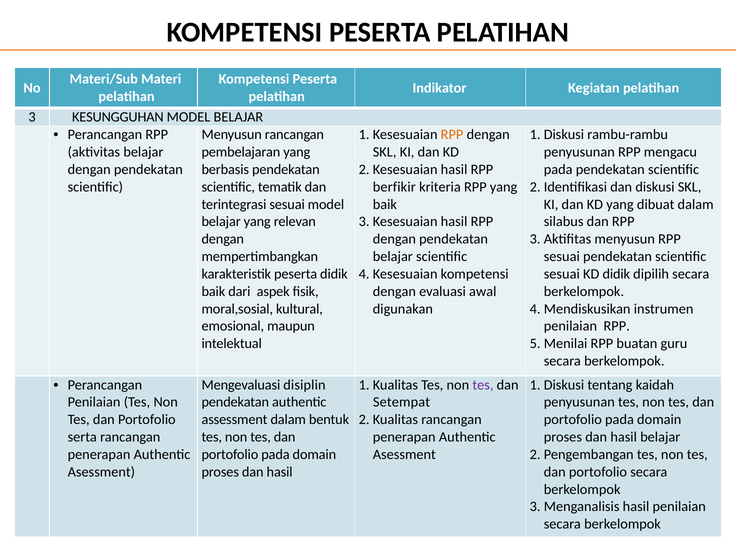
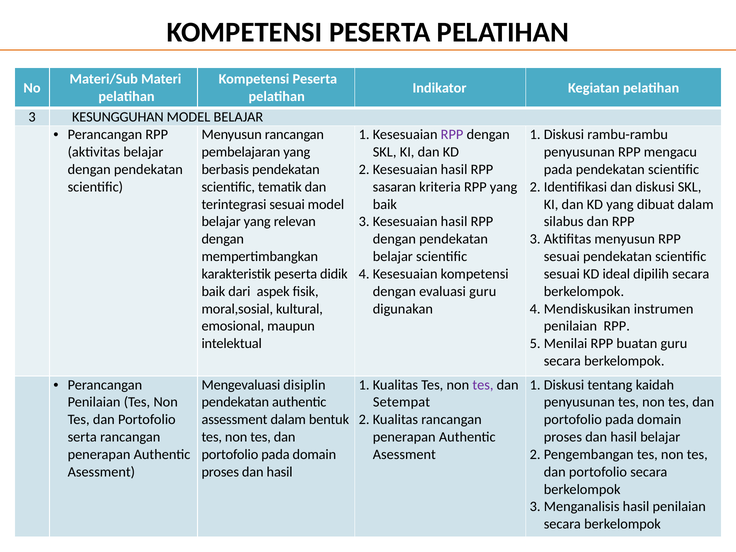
RPP at (452, 135) colour: orange -> purple
berfikir: berfikir -> sasaran
KD didik: didik -> ideal
evaluasi awal: awal -> guru
